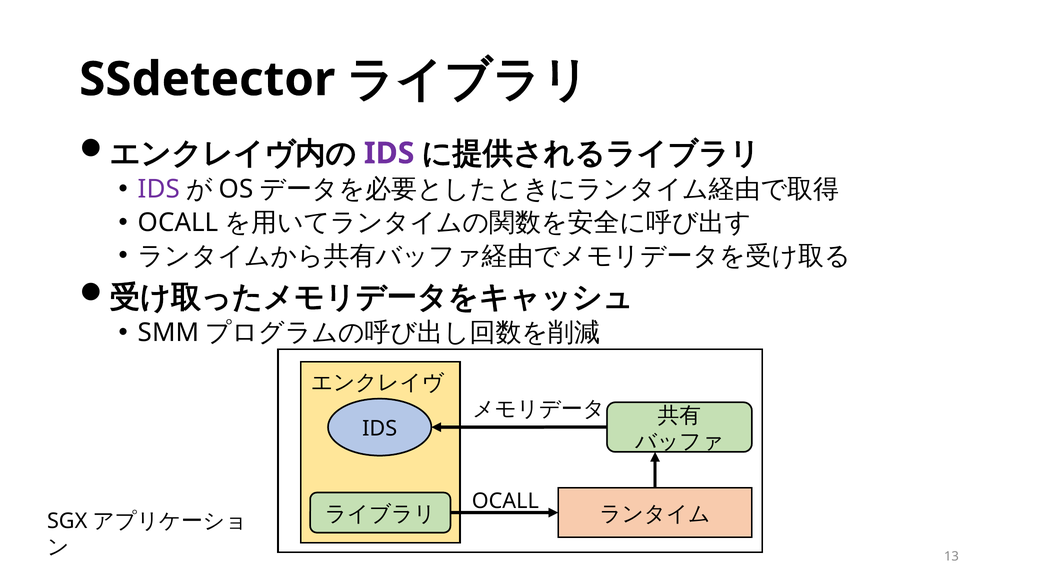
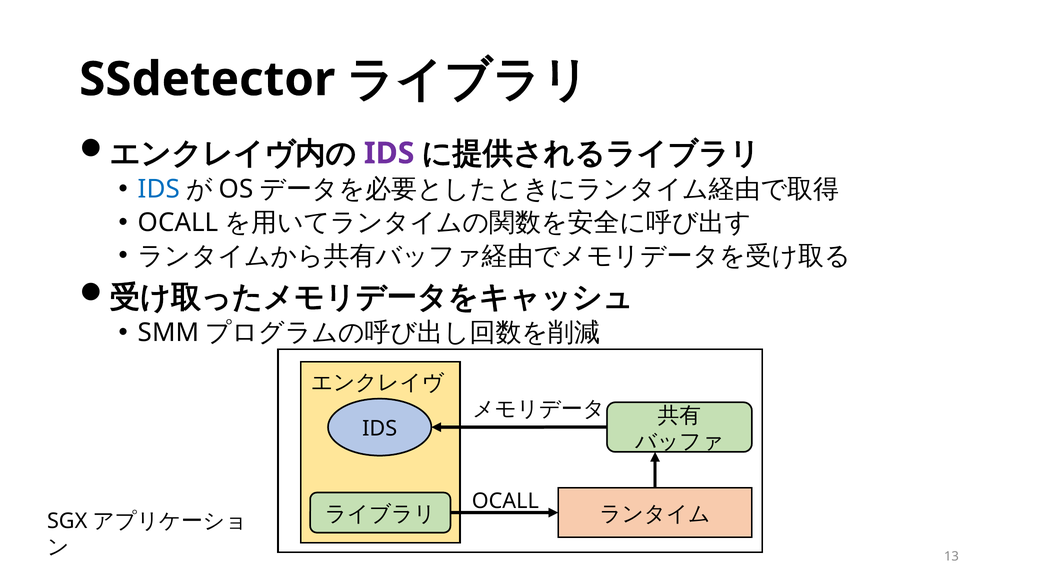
IDS at (159, 189) colour: purple -> blue
